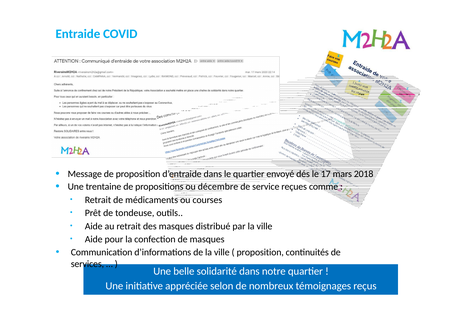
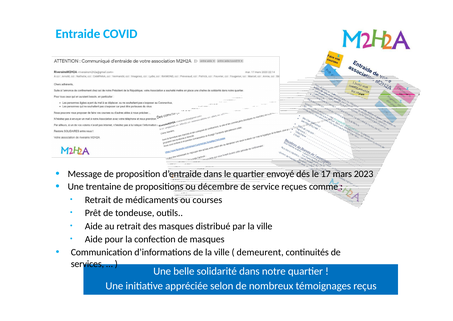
2018: 2018 -> 2023
proposition at (260, 252): proposition -> demeurent
